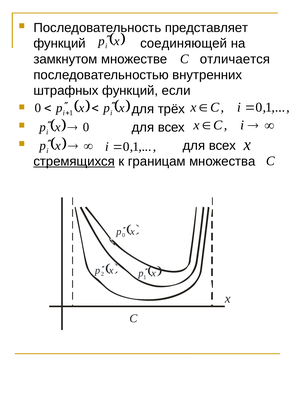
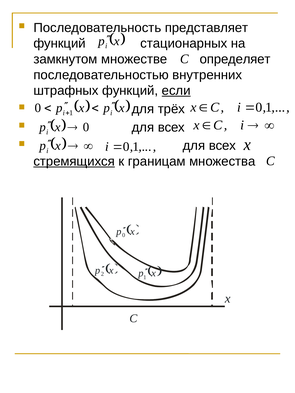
соединяющей: соединяющей -> стационарных
отличается: отличается -> определяет
если underline: none -> present
